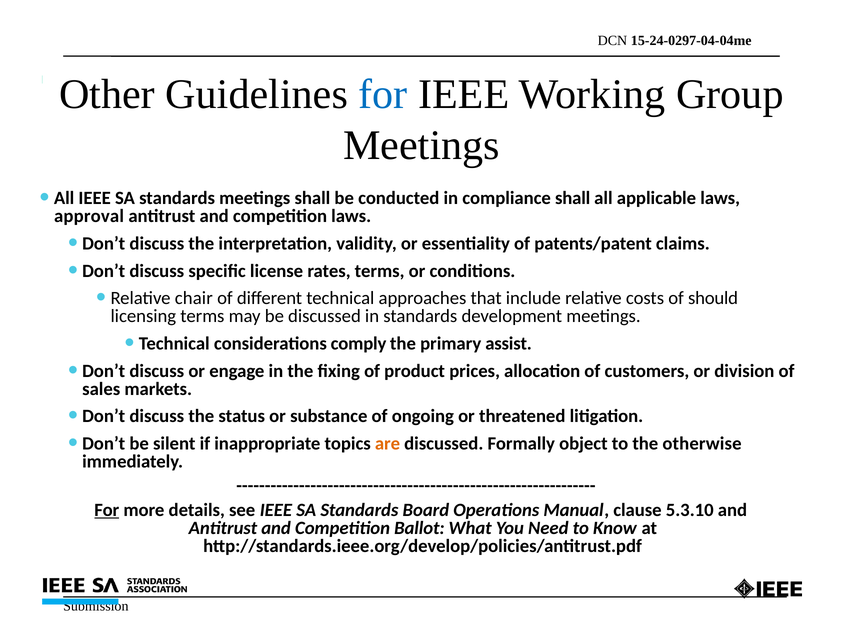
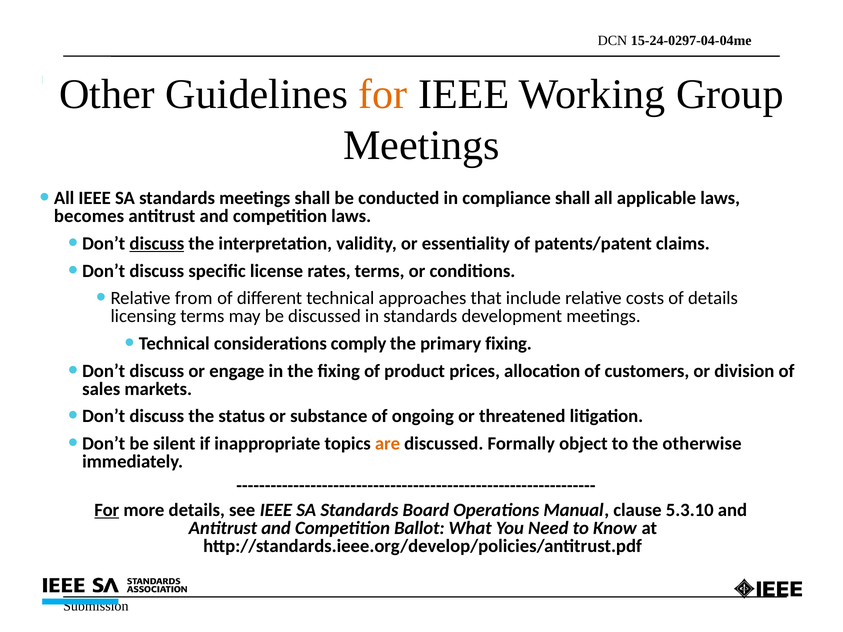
for at (383, 95) colour: blue -> orange
approval: approval -> becomes
discuss at (157, 244) underline: none -> present
chair: chair -> from
of should: should -> details
primary assist: assist -> fixing
